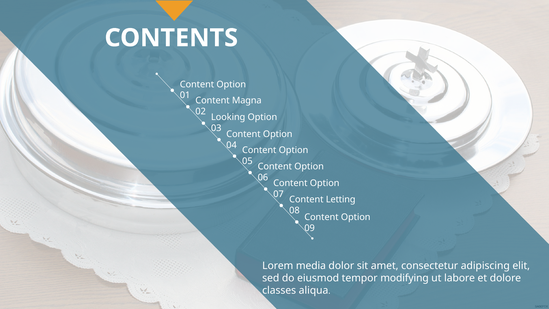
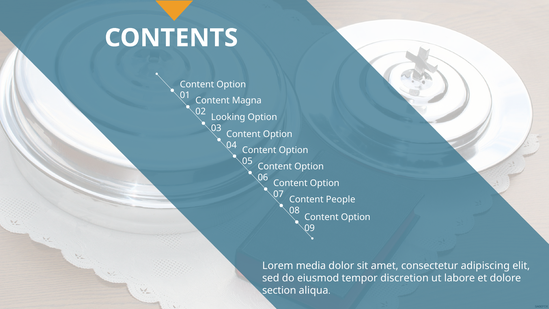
Letting: Letting -> People
modifying: modifying -> discretion
classes: classes -> section
